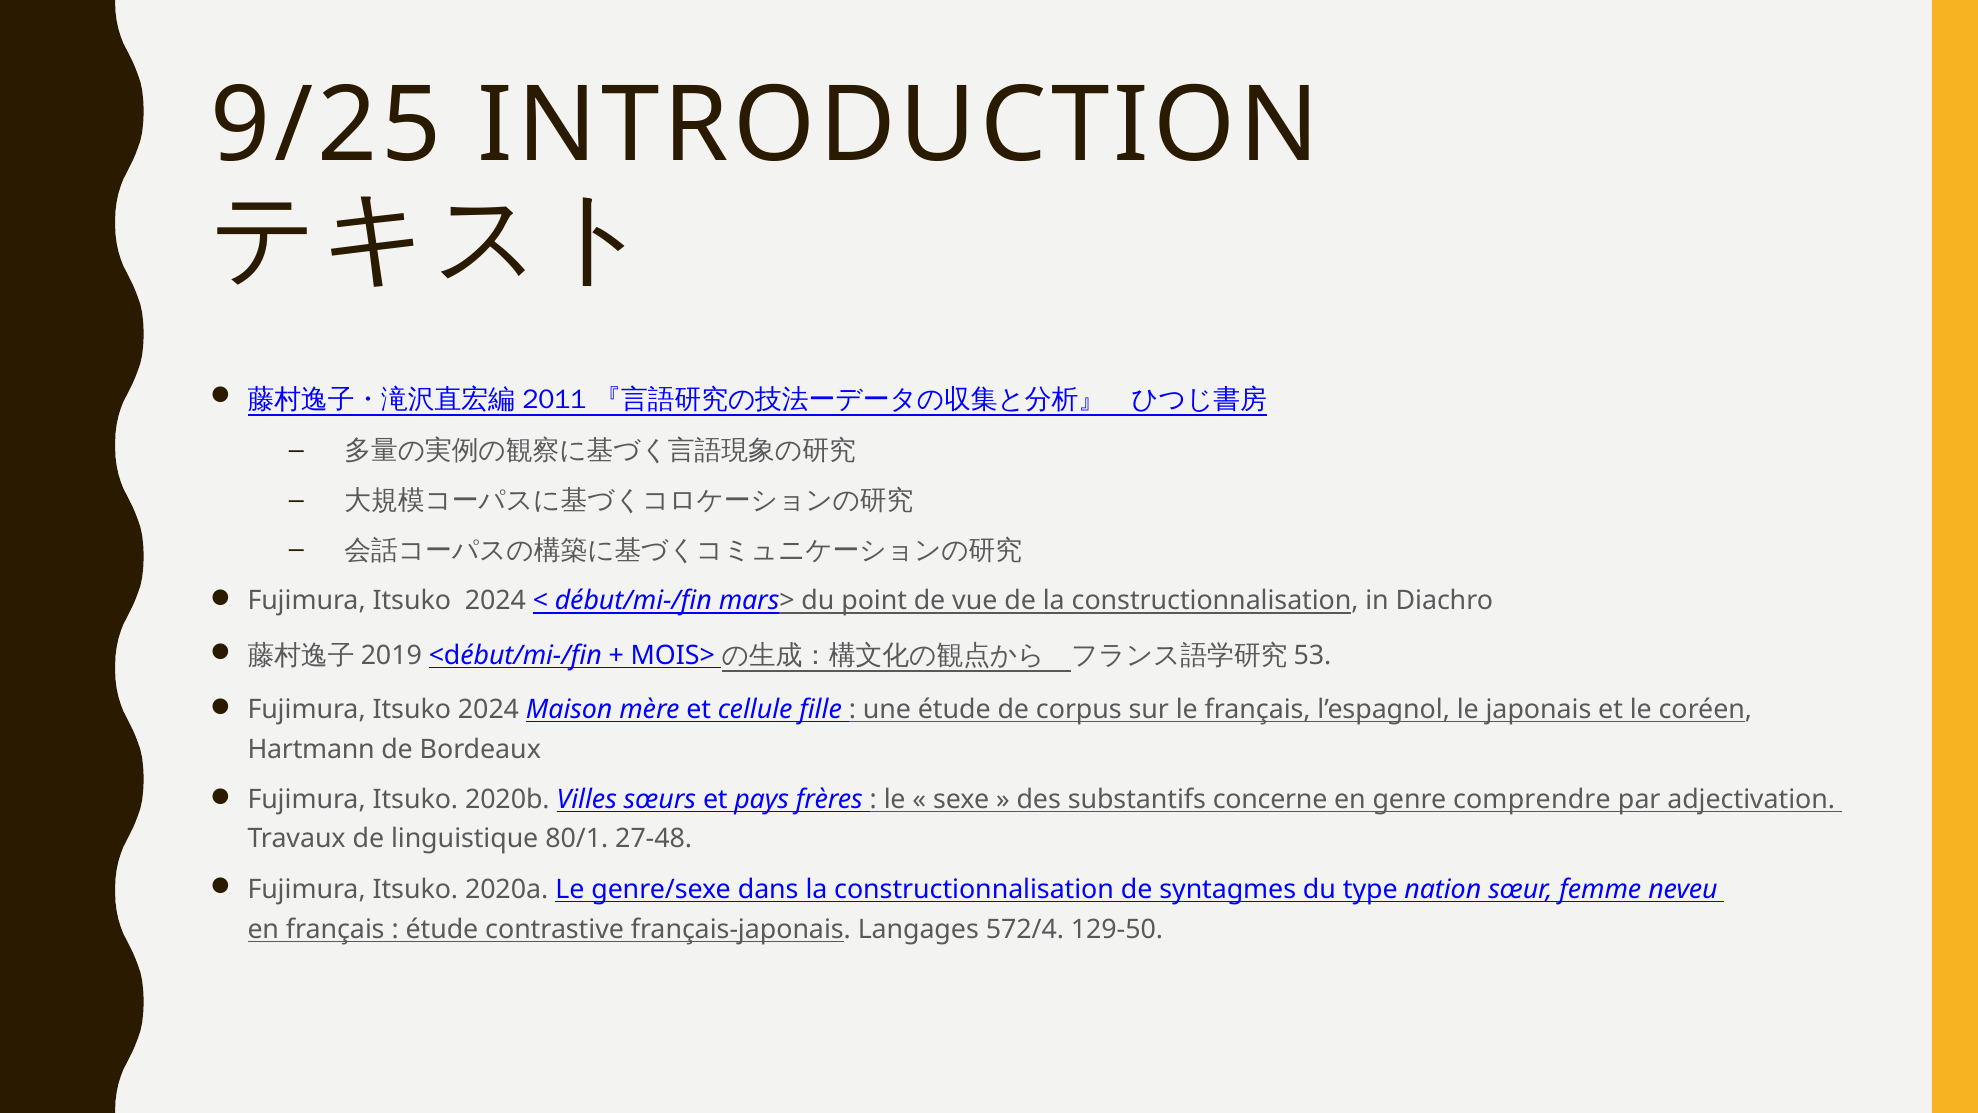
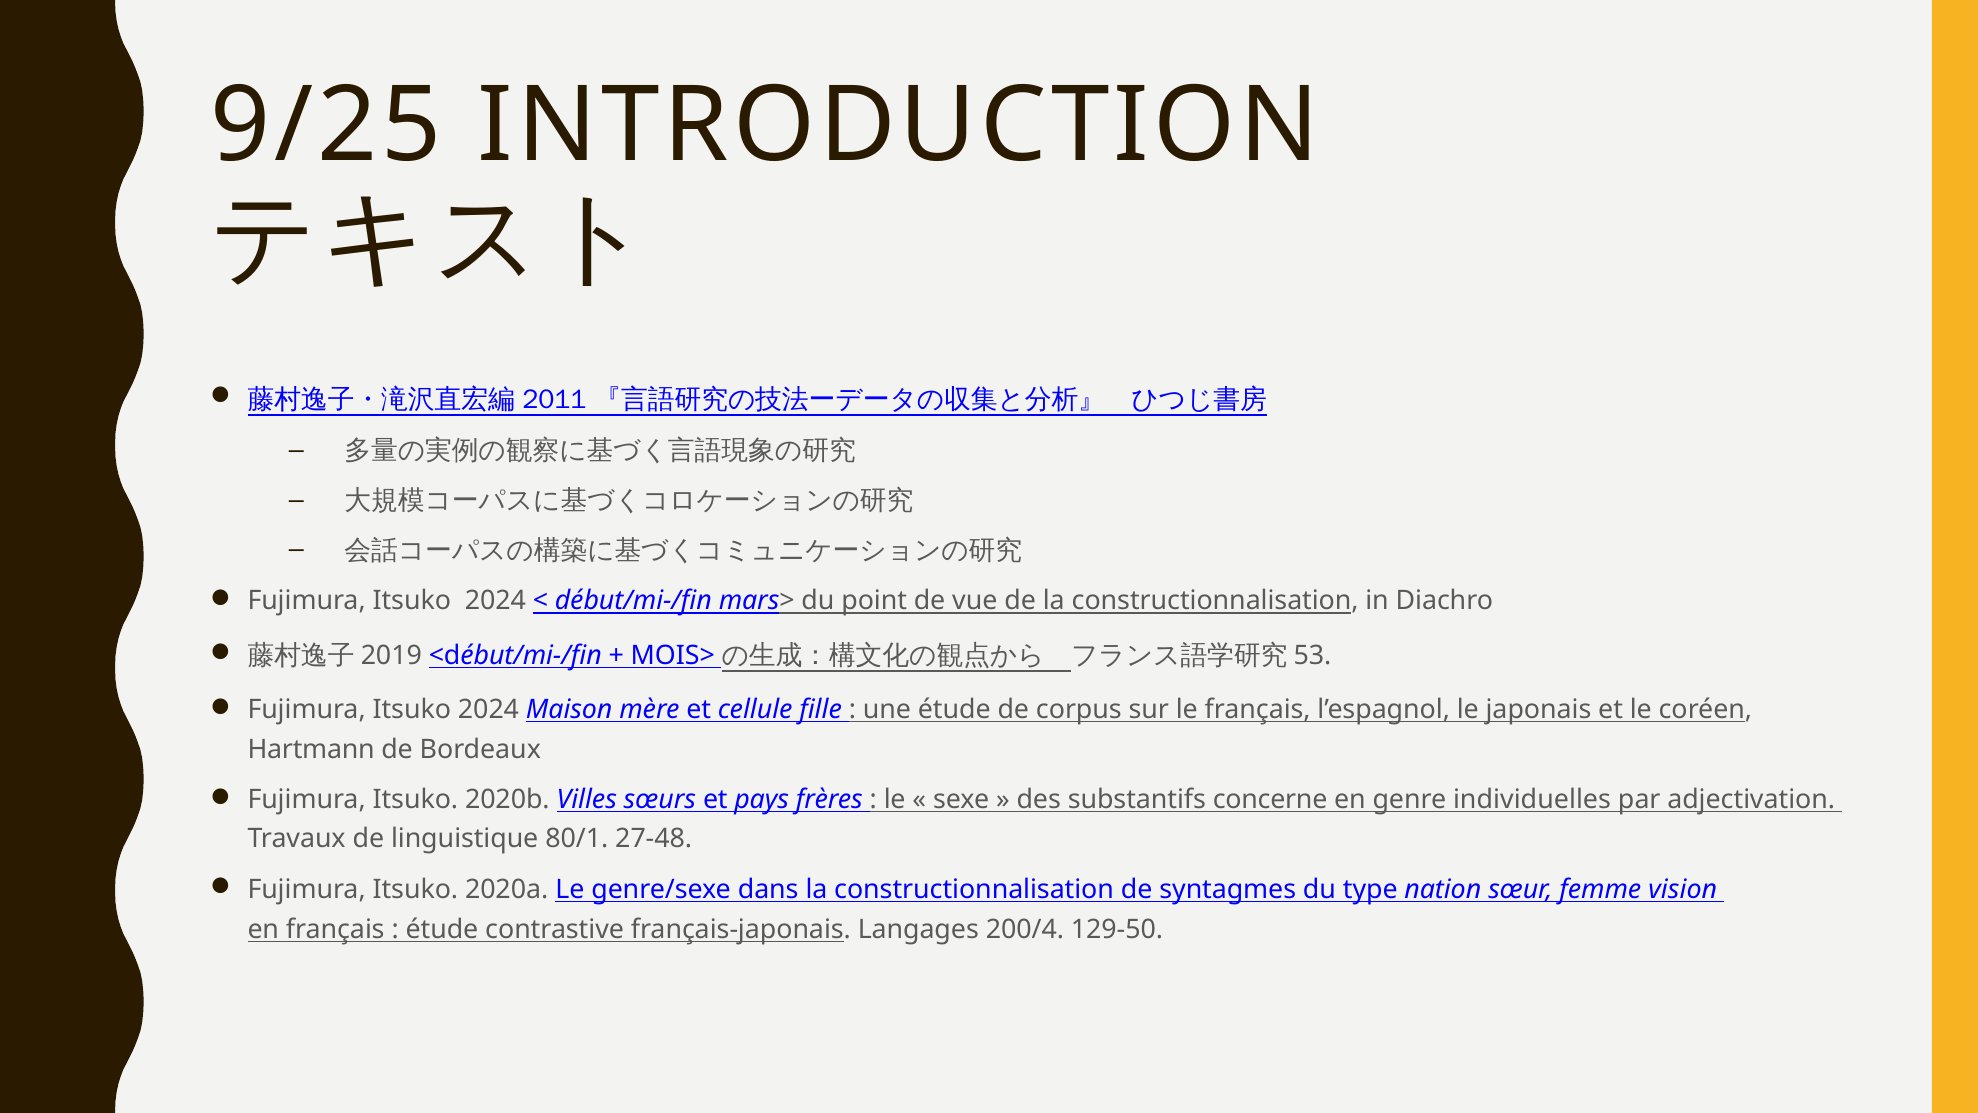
comprendre: comprendre -> individuelles
neveu: neveu -> vision
572/4: 572/4 -> 200/4
